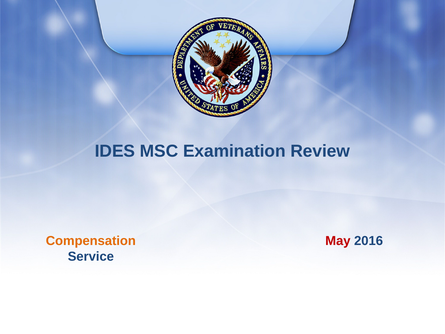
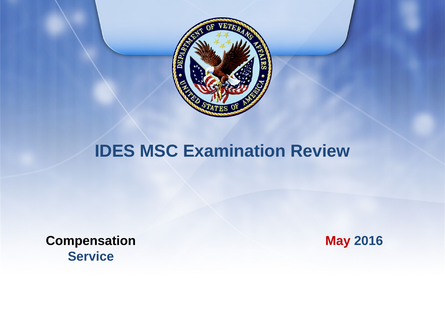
Compensation colour: orange -> black
